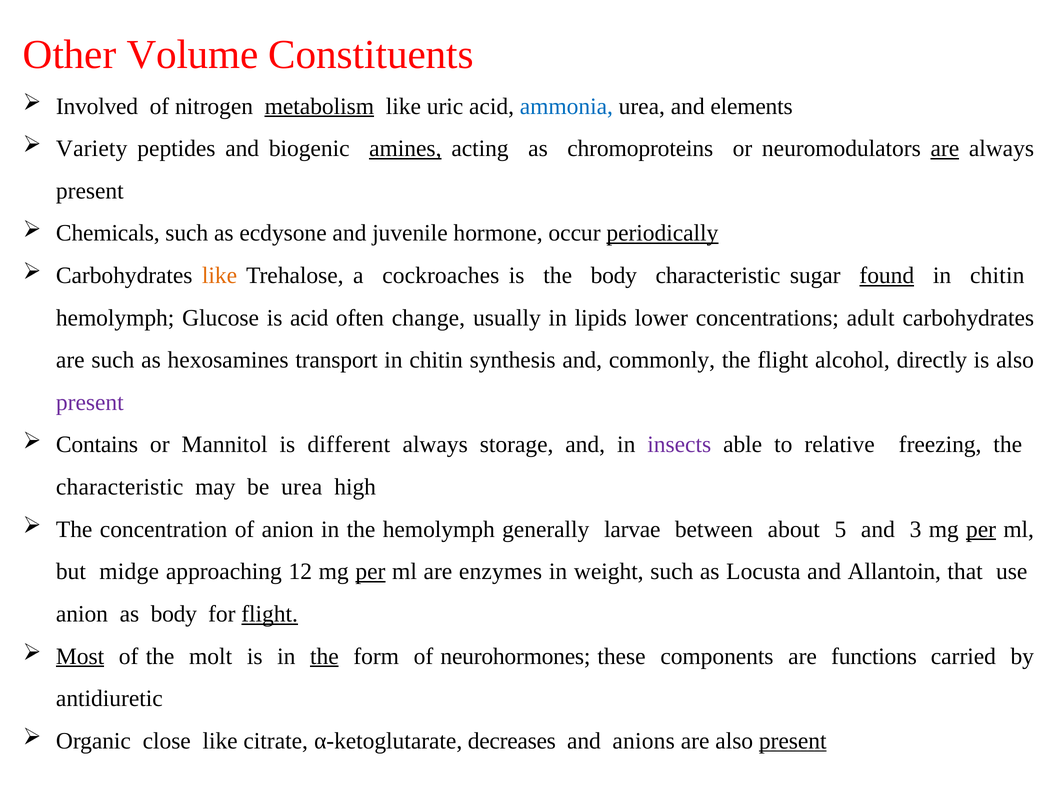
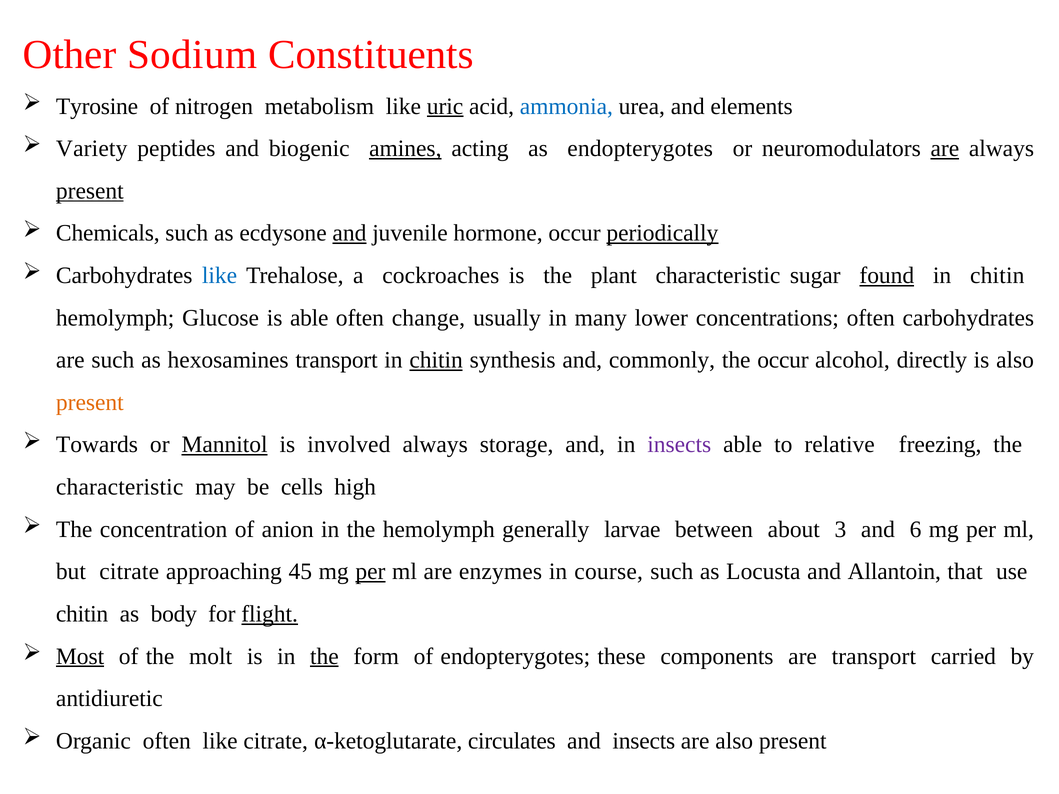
Volume: Volume -> Sodium
Involved: Involved -> Tyrosine
metabolism underline: present -> none
uric underline: none -> present
as chromoproteins: chromoproteins -> endopterygotes
present at (90, 191) underline: none -> present
and at (349, 233) underline: none -> present
like at (220, 276) colour: orange -> blue
the body: body -> plant
is acid: acid -> able
lipids: lipids -> many
concentrations adult: adult -> often
chitin at (436, 360) underline: none -> present
the flight: flight -> occur
present at (90, 403) colour: purple -> orange
Contains: Contains -> Towards
Mannitol underline: none -> present
different: different -> involved
be urea: urea -> cells
5: 5 -> 3
3: 3 -> 6
per at (981, 529) underline: present -> none
but midge: midge -> citrate
12: 12 -> 45
weight: weight -> course
anion at (82, 614): anion -> chitin
of neurohormones: neurohormones -> endopterygotes
are functions: functions -> transport
Organic close: close -> often
decreases: decreases -> circulates
and anions: anions -> insects
present at (793, 741) underline: present -> none
